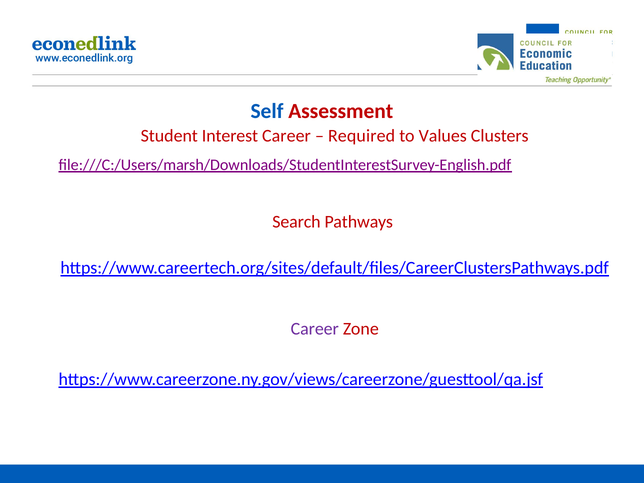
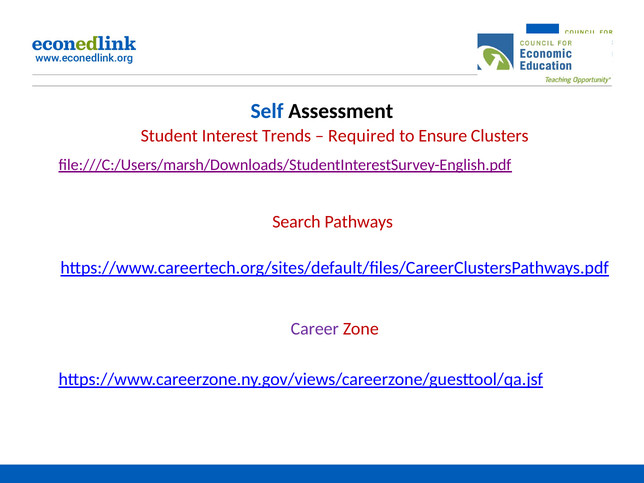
Assessment colour: red -> black
Interest Career: Career -> Trends
Values: Values -> Ensure
